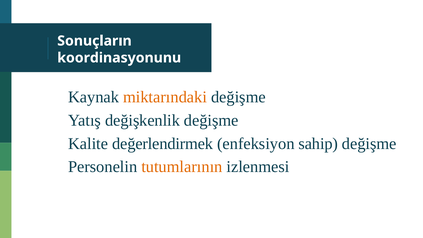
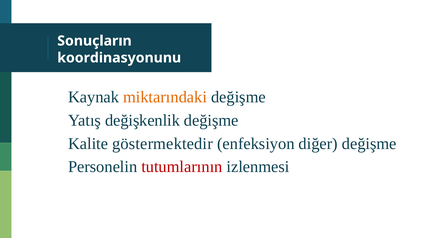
değerlendirmek: değerlendirmek -> göstermektedir
sahip: sahip -> diğer
tutumlarının colour: orange -> red
